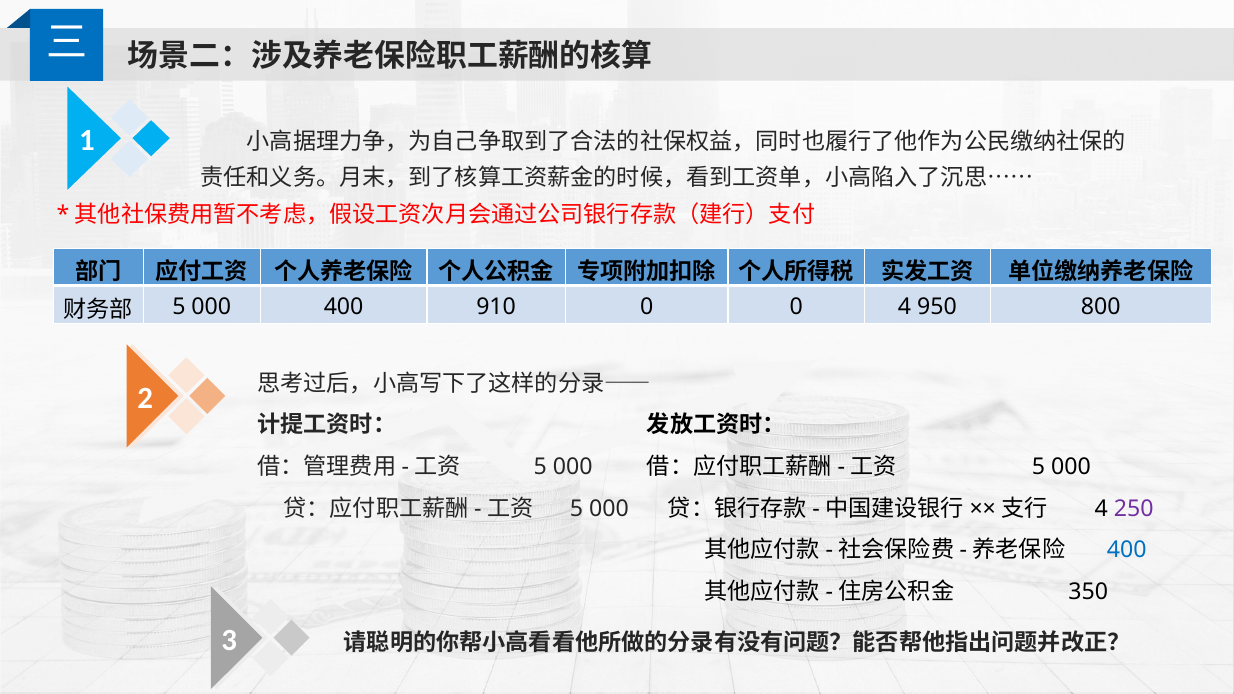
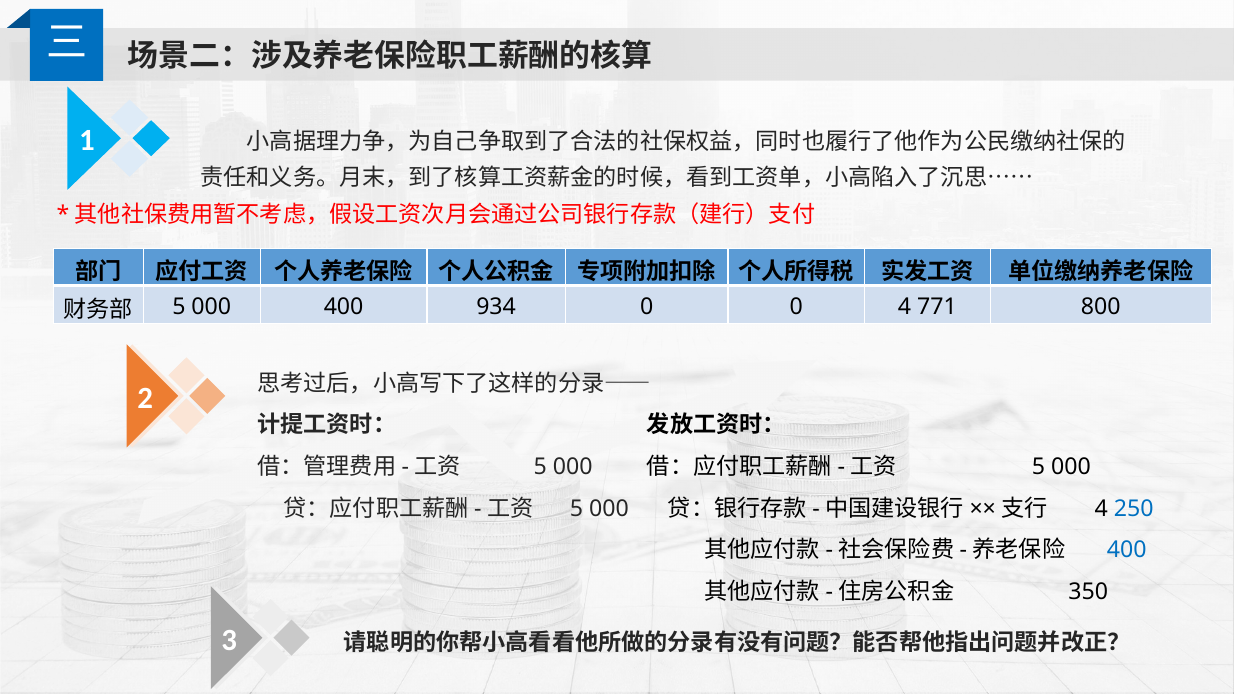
910: 910 -> 934
950: 950 -> 771
250 colour: purple -> blue
